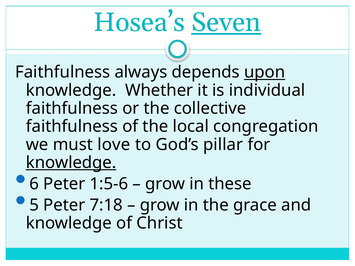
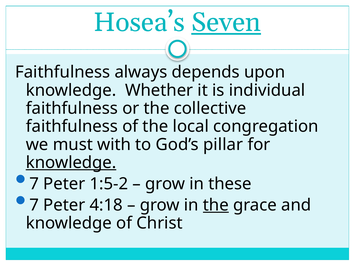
upon underline: present -> none
love: love -> with
6 at (34, 184): 6 -> 7
1:5-6: 1:5-6 -> 1:5-2
5 at (34, 205): 5 -> 7
7:18: 7:18 -> 4:18
the at (216, 205) underline: none -> present
